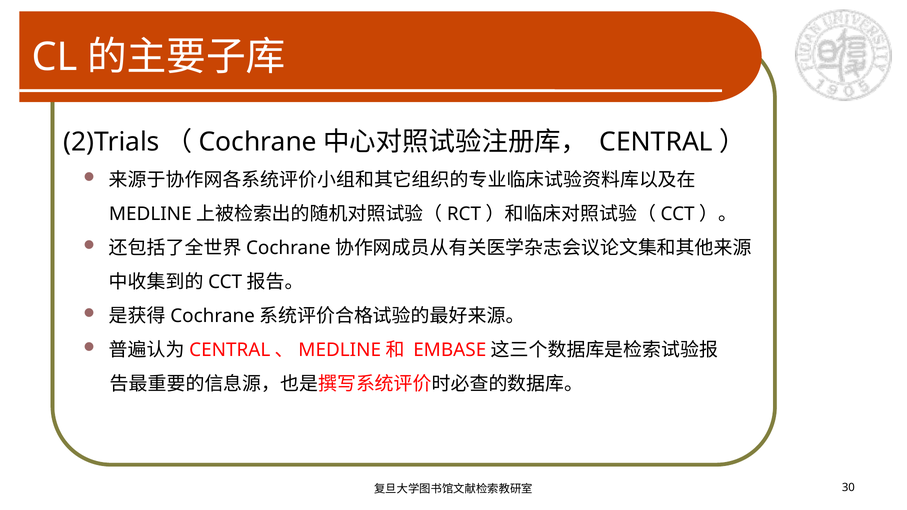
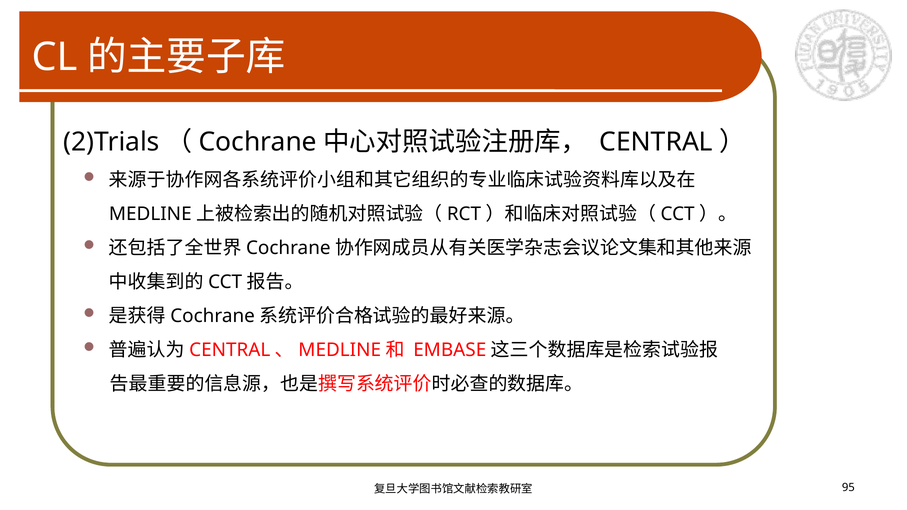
30: 30 -> 95
